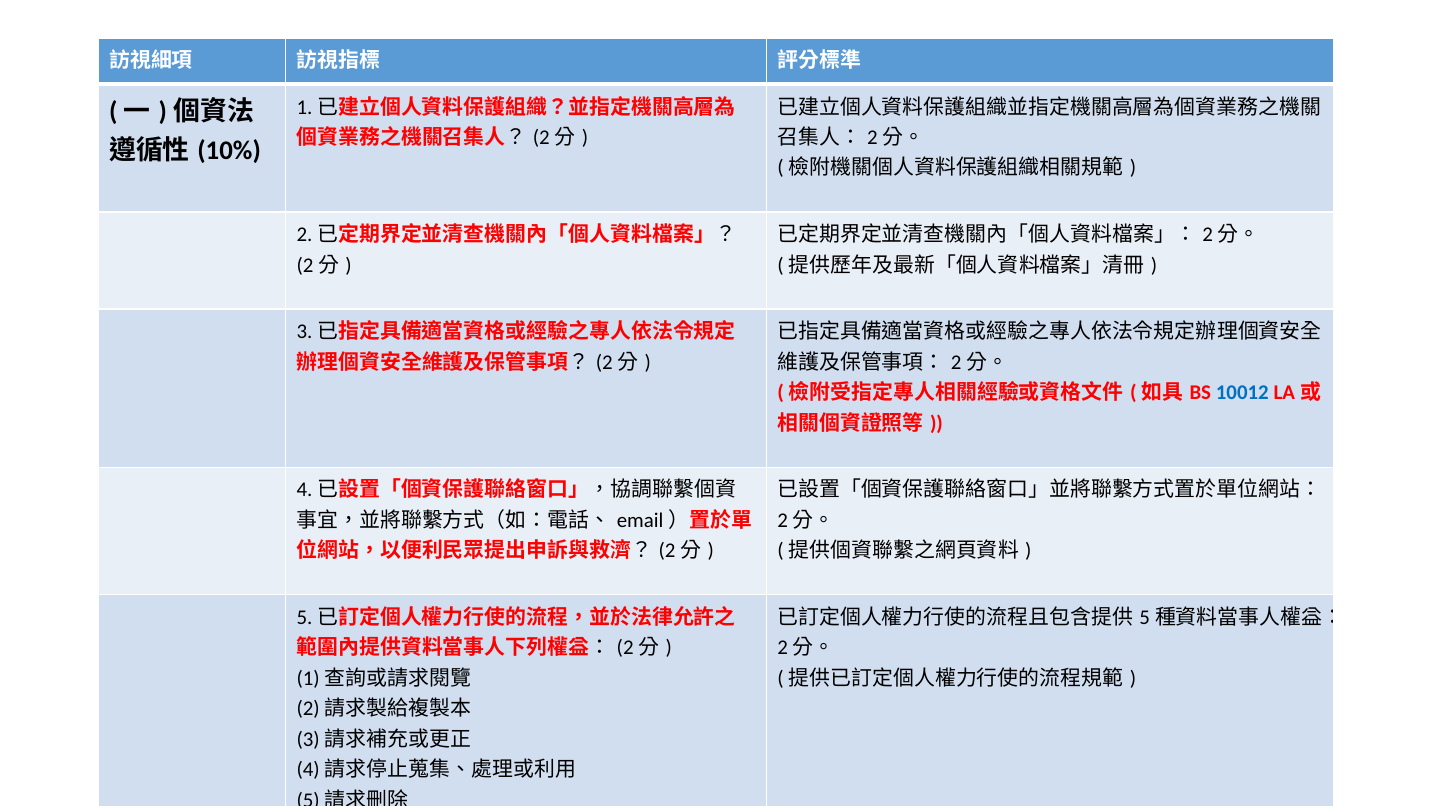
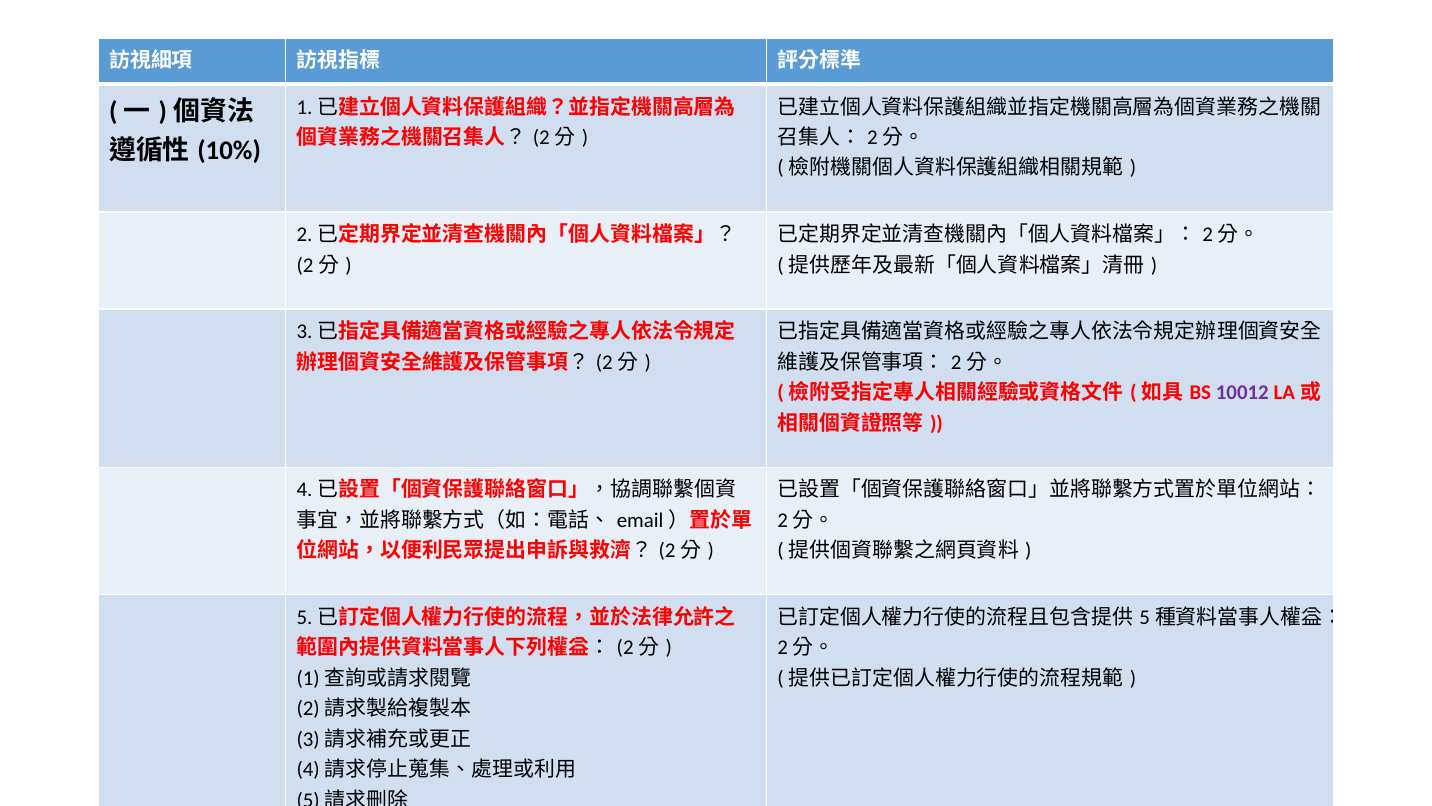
10012 colour: blue -> purple
